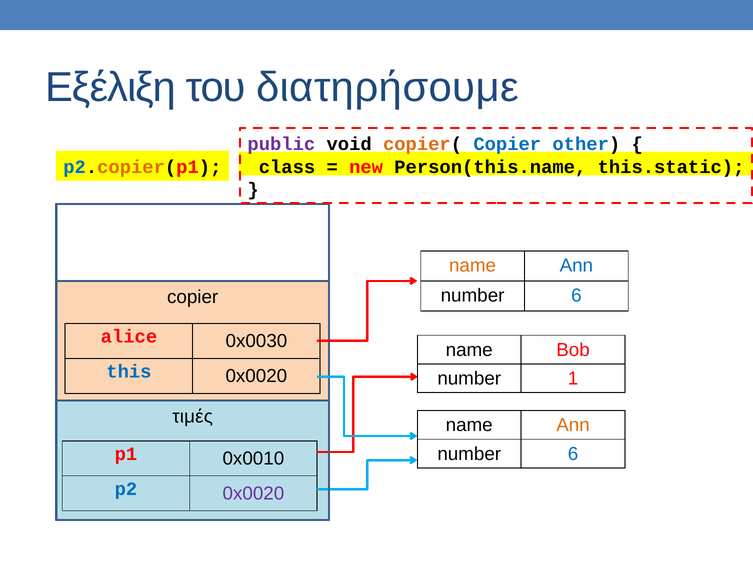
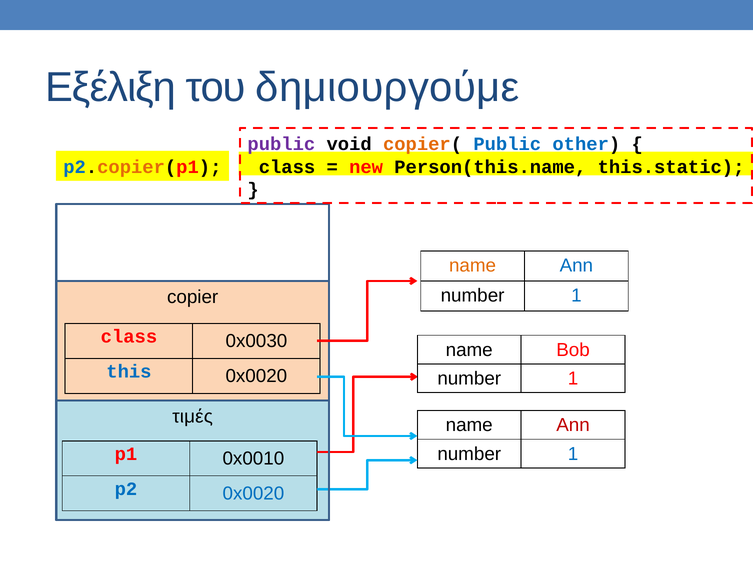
διατηρήσουμε: διατηρήσουμε -> δημιουργούμε
copier( Copier: Copier -> Public
6 at (576, 296): 6 -> 1
alice at (129, 337): alice -> class
Ann at (573, 426) colour: orange -> red
6 at (573, 454): 6 -> 1
0x0020 at (253, 494) colour: purple -> blue
